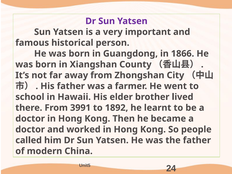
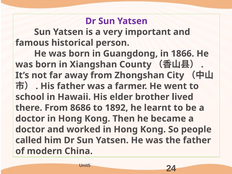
3991: 3991 -> 8686
